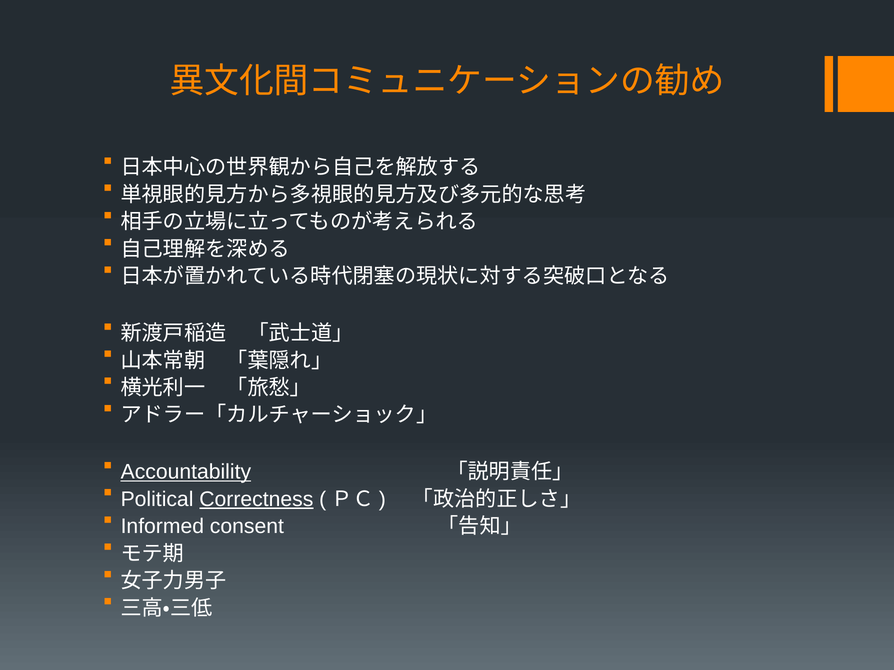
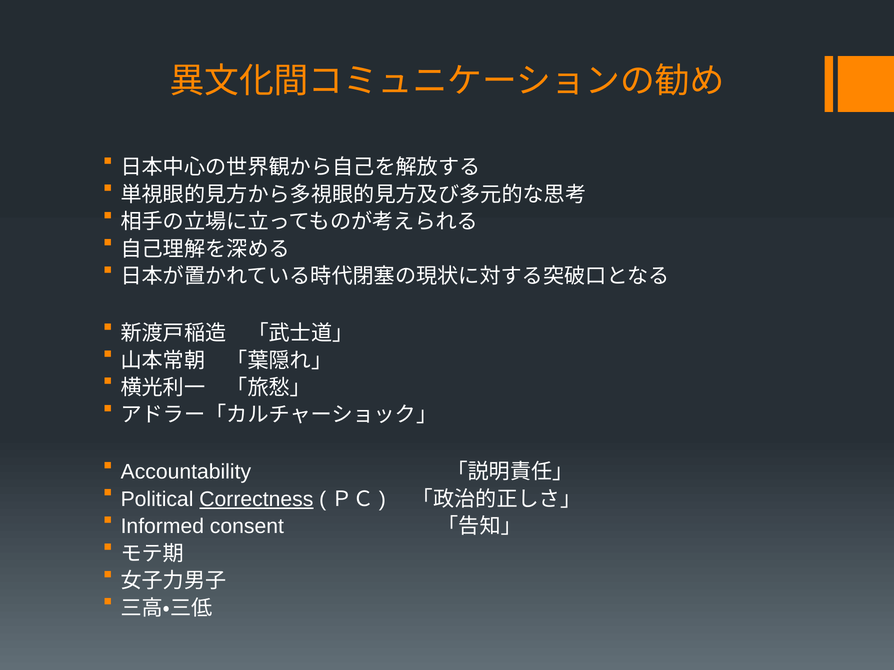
Accountability underline: present -> none
